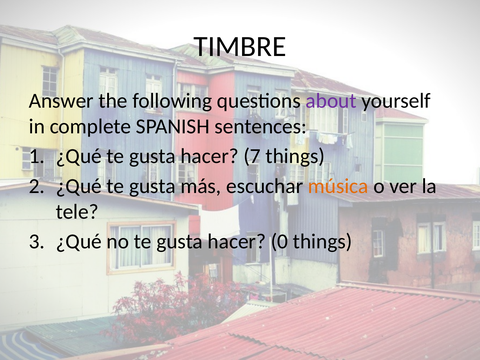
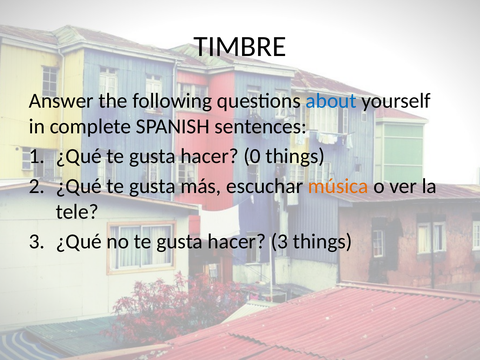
about colour: purple -> blue
7: 7 -> 0
hacer 0: 0 -> 3
